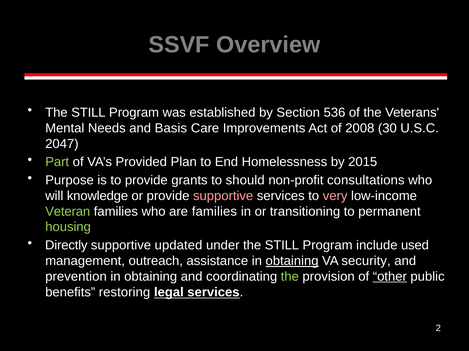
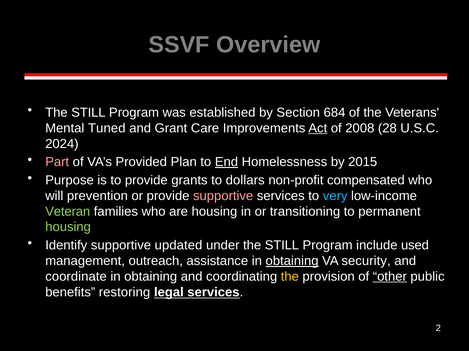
536: 536 -> 684
Needs: Needs -> Tuned
Basis: Basis -> Grant
Act underline: none -> present
30: 30 -> 28
2047: 2047 -> 2024
Part colour: light green -> pink
End underline: none -> present
should: should -> dollars
consultations: consultations -> compensated
knowledge: knowledge -> prevention
very colour: pink -> light blue
are families: families -> housing
Directly: Directly -> Identify
prevention: prevention -> coordinate
the at (290, 277) colour: light green -> yellow
